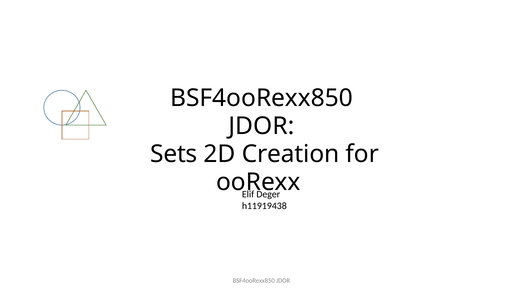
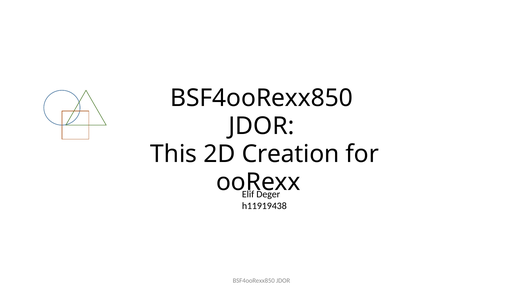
Sets: Sets -> This
